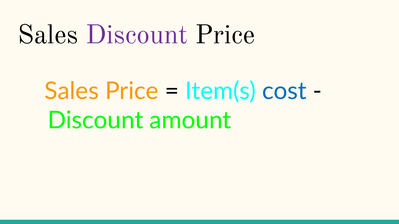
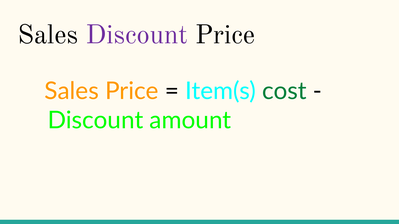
cost colour: blue -> green
